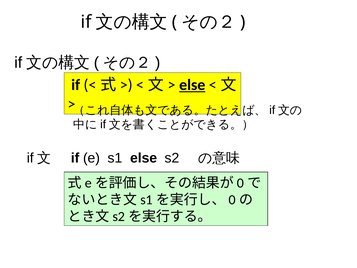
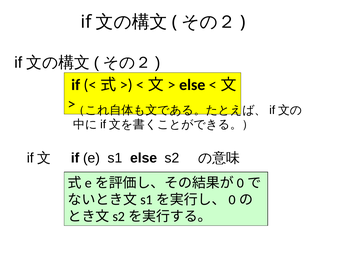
else at (192, 85) underline: present -> none
